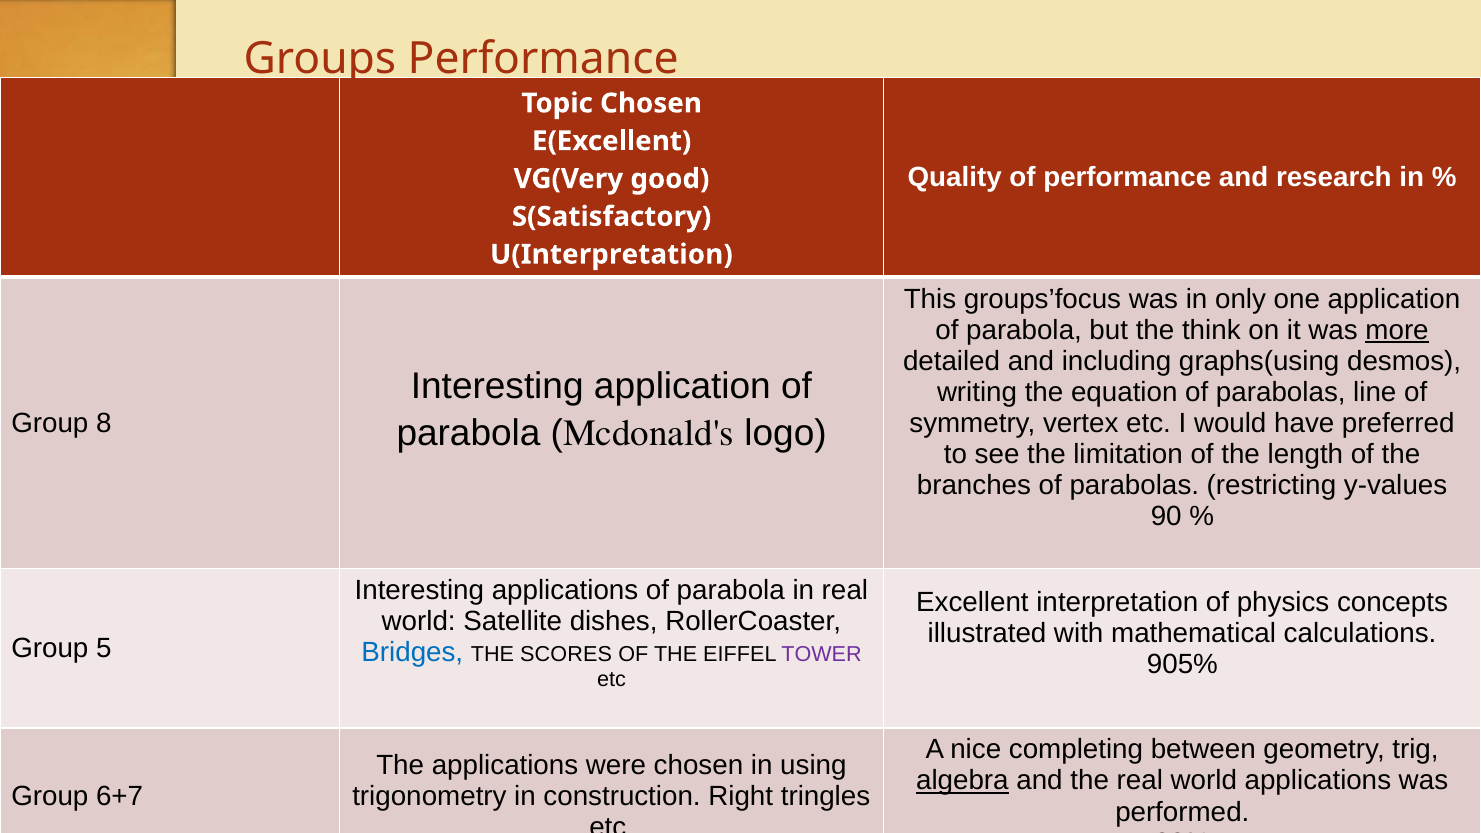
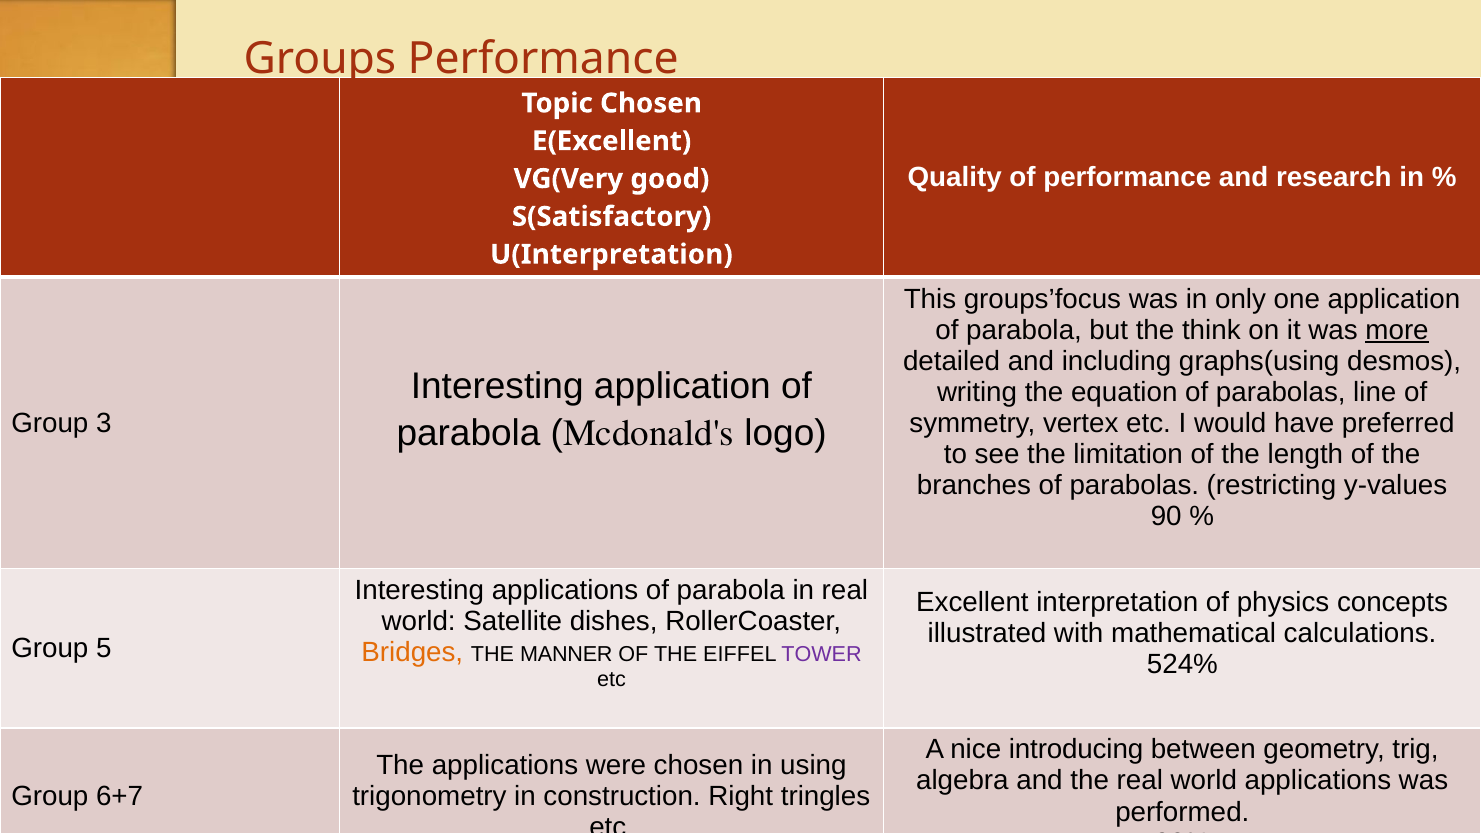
8: 8 -> 3
Bridges colour: blue -> orange
SCORES: SCORES -> MANNER
905%: 905% -> 524%
completing: completing -> introducing
algebra underline: present -> none
